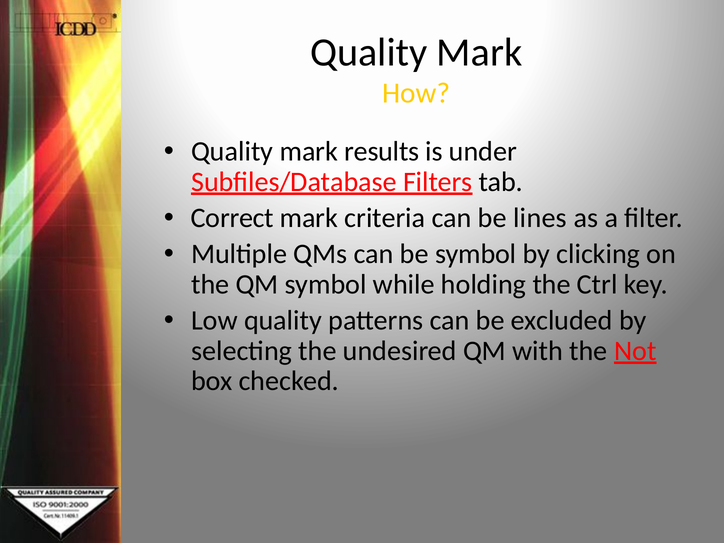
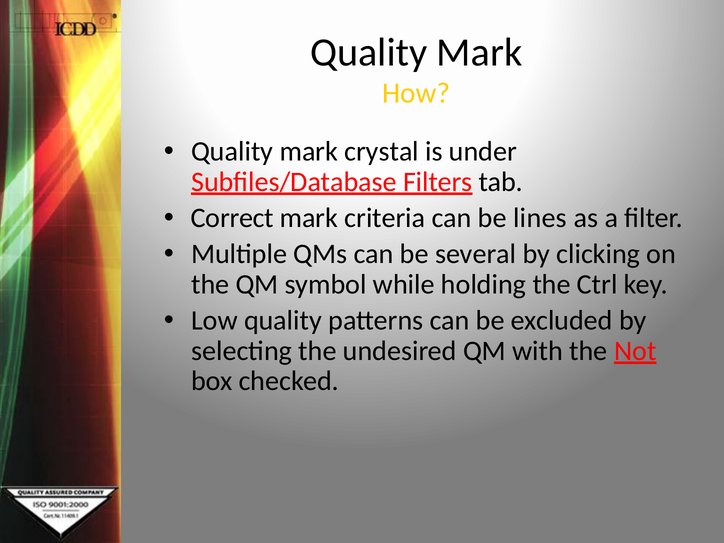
results: results -> crystal
be symbol: symbol -> several
